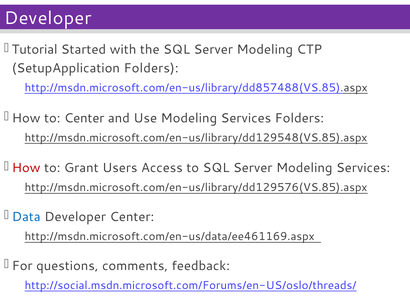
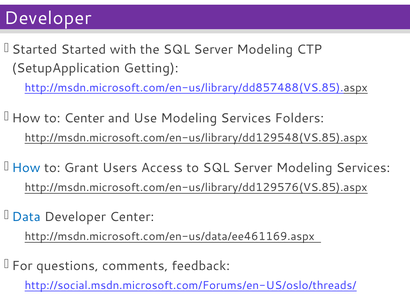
Tutorial at (35, 50): Tutorial -> Started
SetupApplication Folders: Folders -> Getting
How at (26, 168) colour: red -> blue
